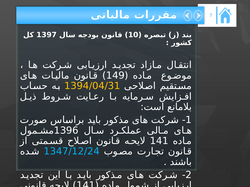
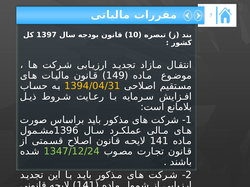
1347/12/24 colour: light blue -> light green
